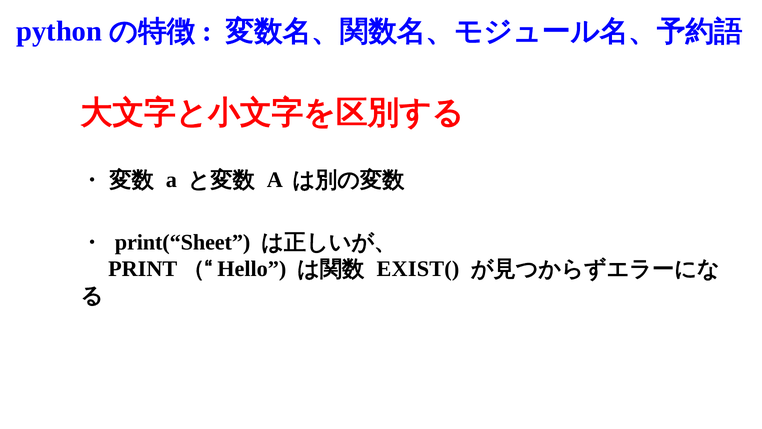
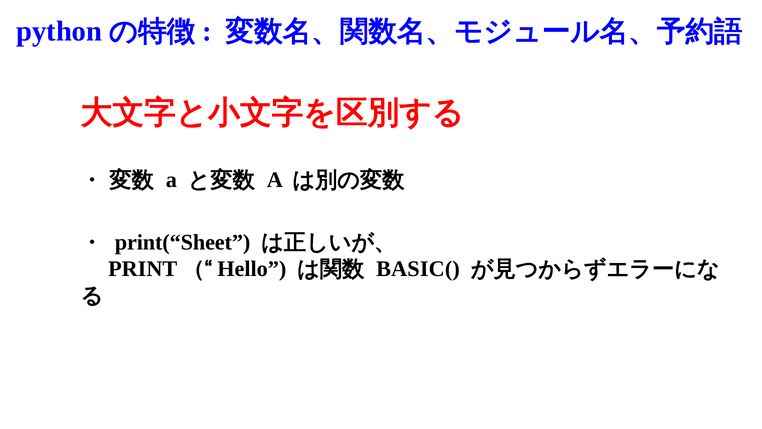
EXIST(: EXIST( -> BASIC(
